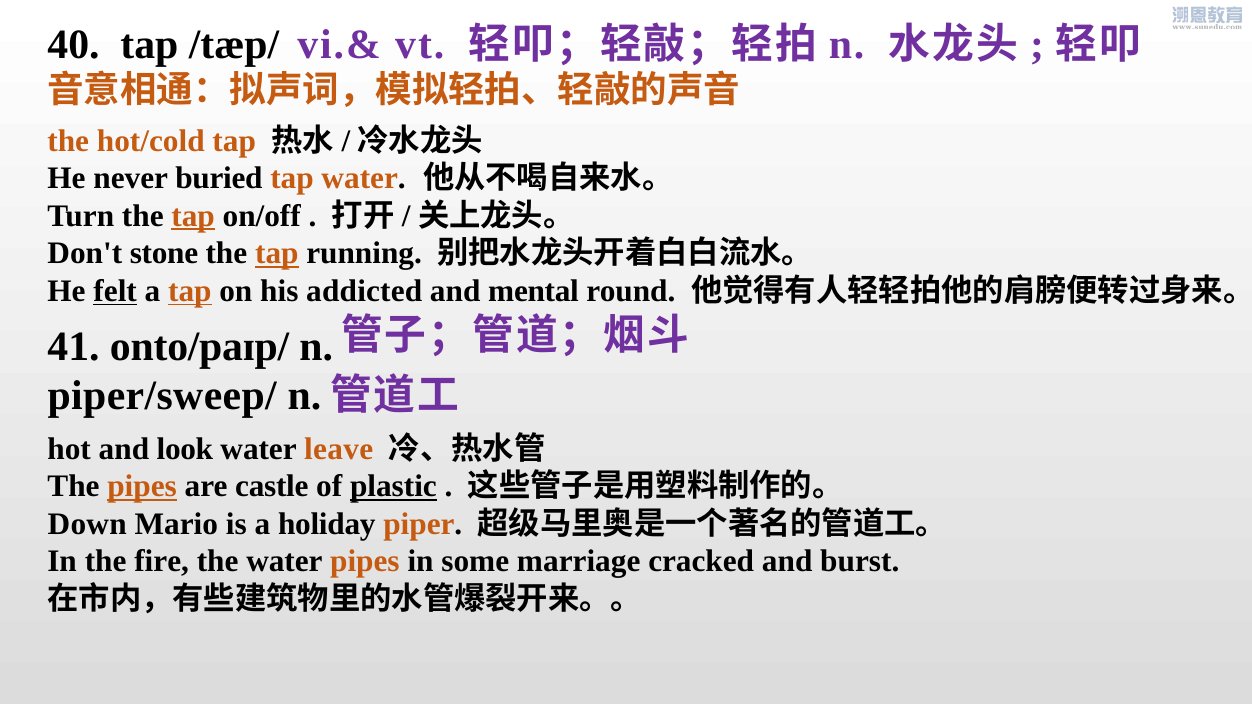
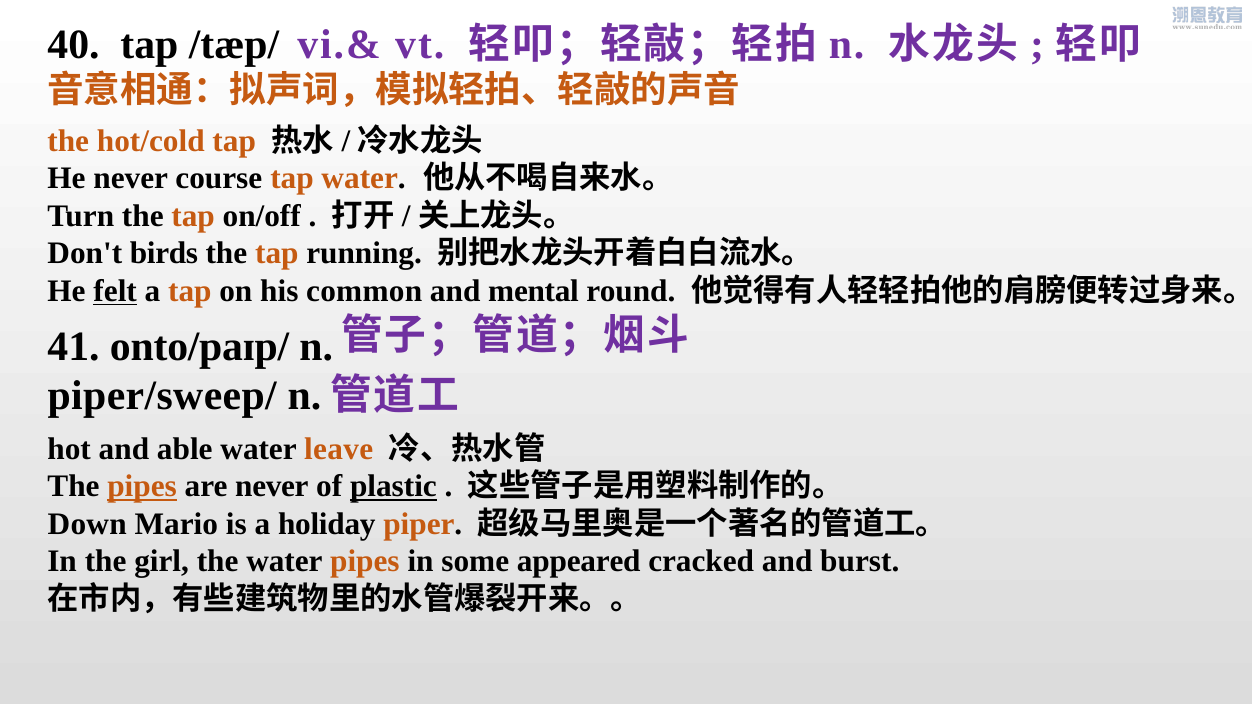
buried: buried -> course
tap at (193, 216) underline: present -> none
stone: stone -> birds
tap at (277, 254) underline: present -> none
tap at (190, 291) underline: present -> none
addicted: addicted -> common
look: look -> able
are castle: castle -> never
fire: fire -> girl
marriage: marriage -> appeared
